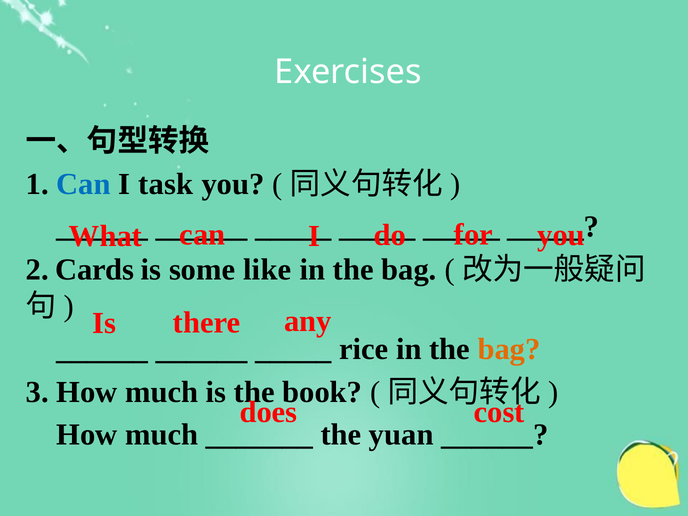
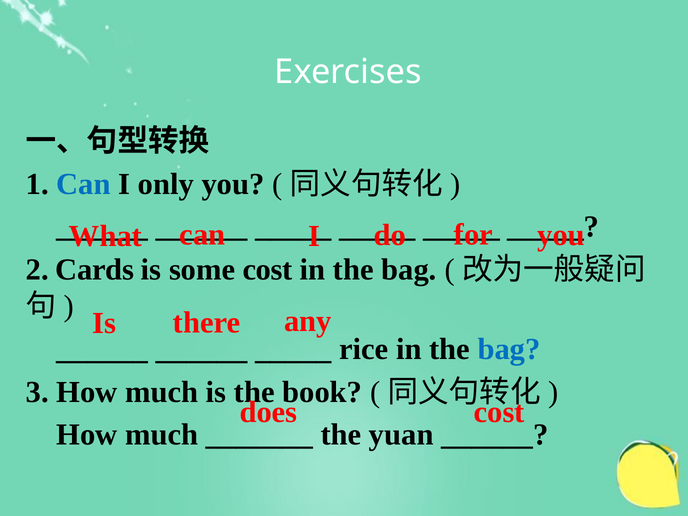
task: task -> only
some like: like -> cost
bag at (509, 349) colour: orange -> blue
